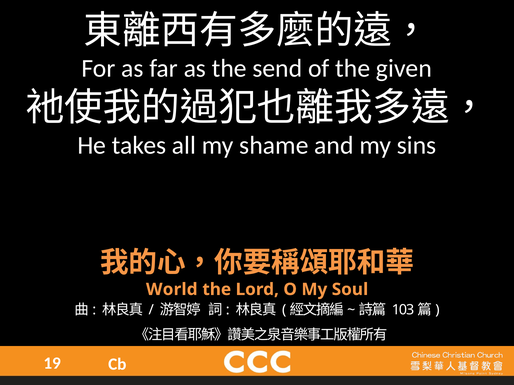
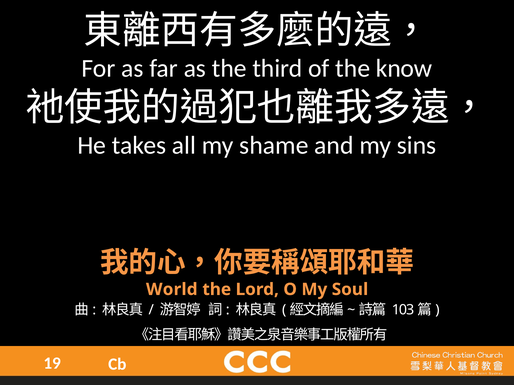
send: send -> third
given: given -> know
